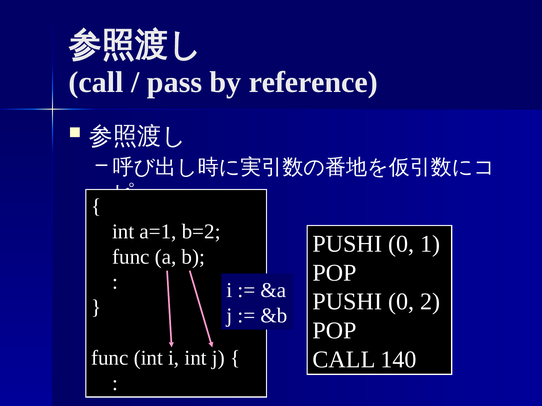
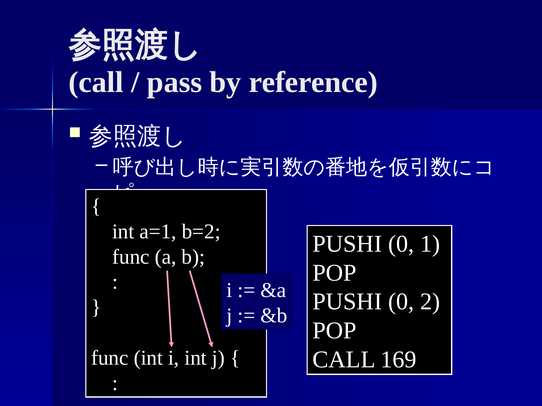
140: 140 -> 169
